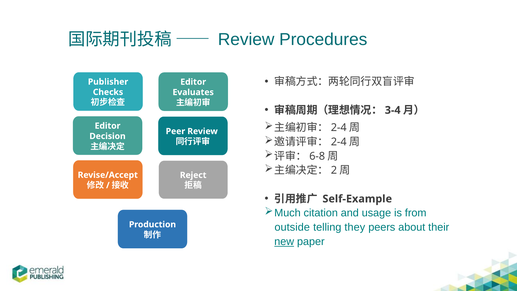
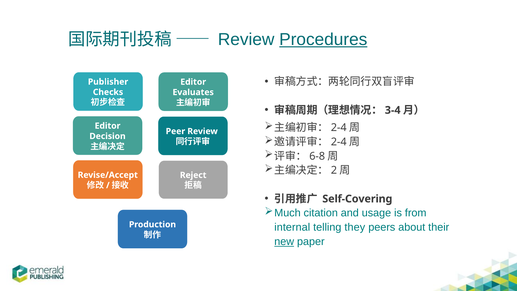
Procedures underline: none -> present
Self-Example: Self-Example -> Self-Covering
outside: outside -> internal
